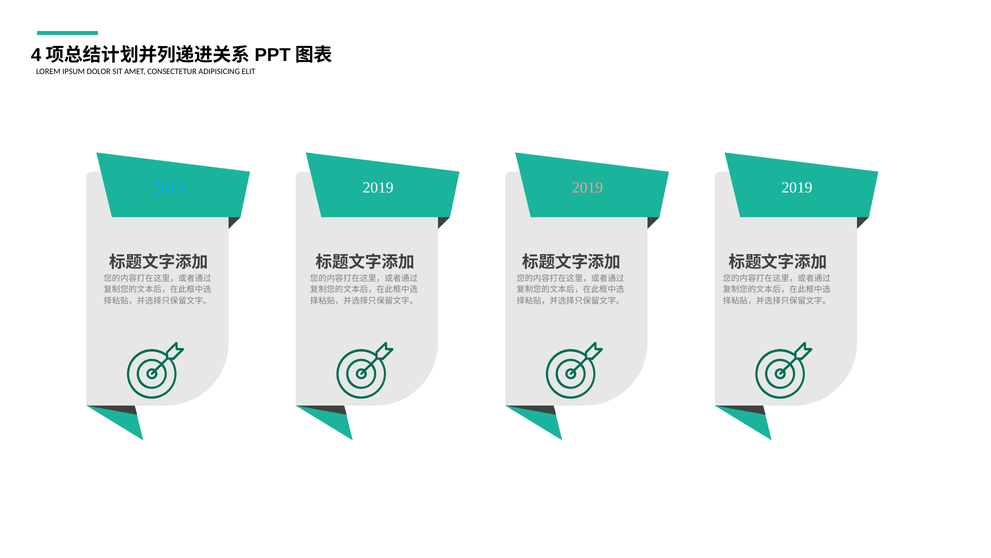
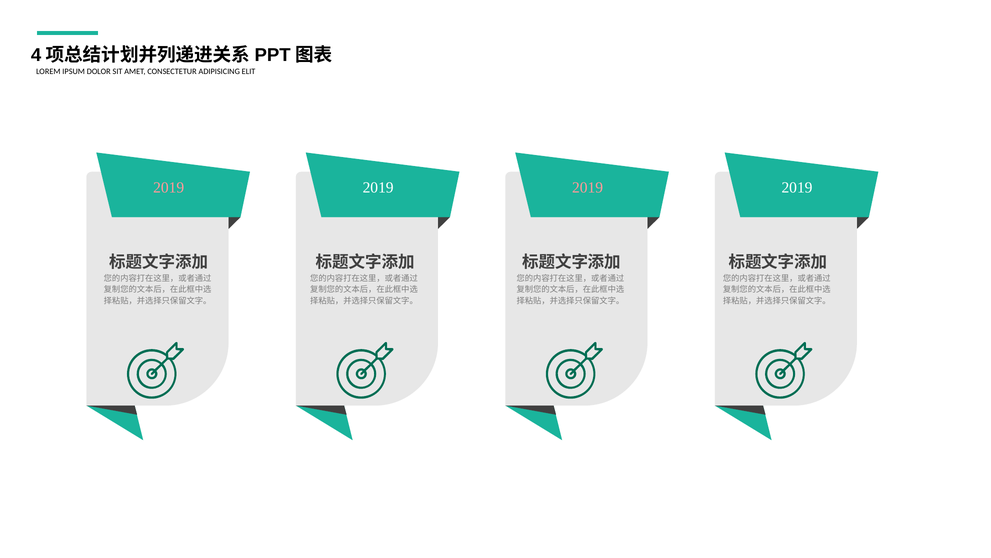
2019 at (169, 187) colour: light blue -> pink
